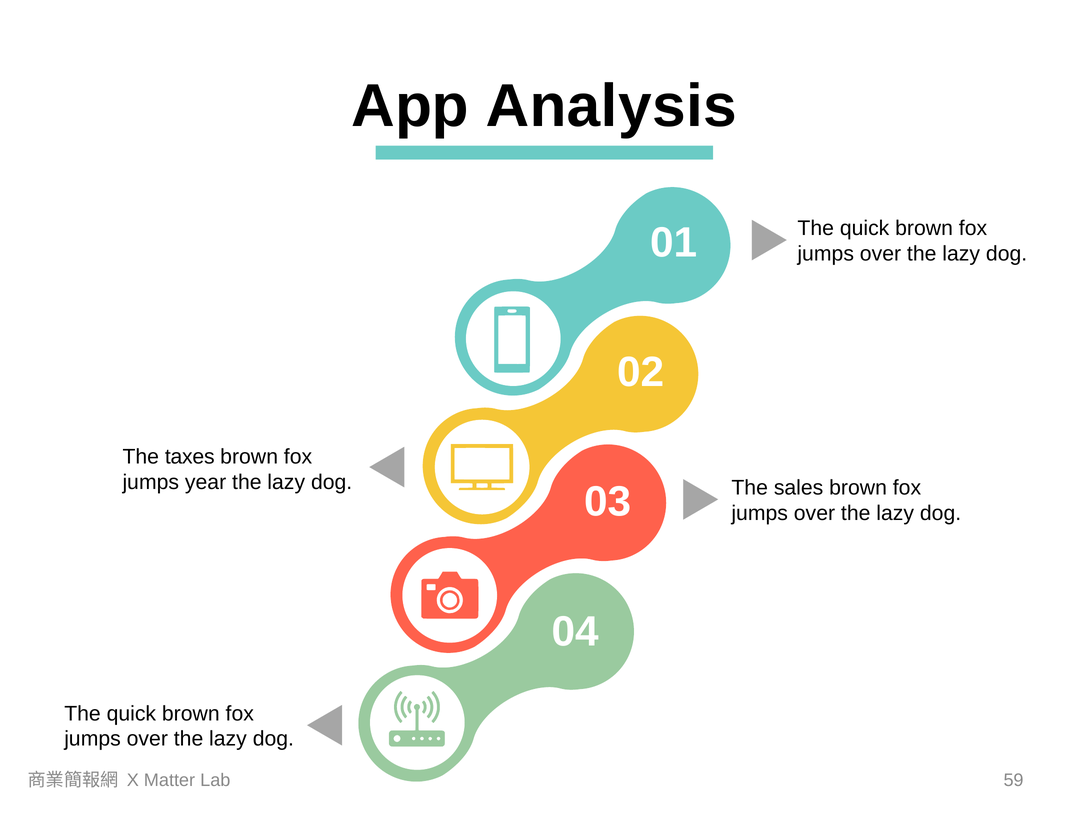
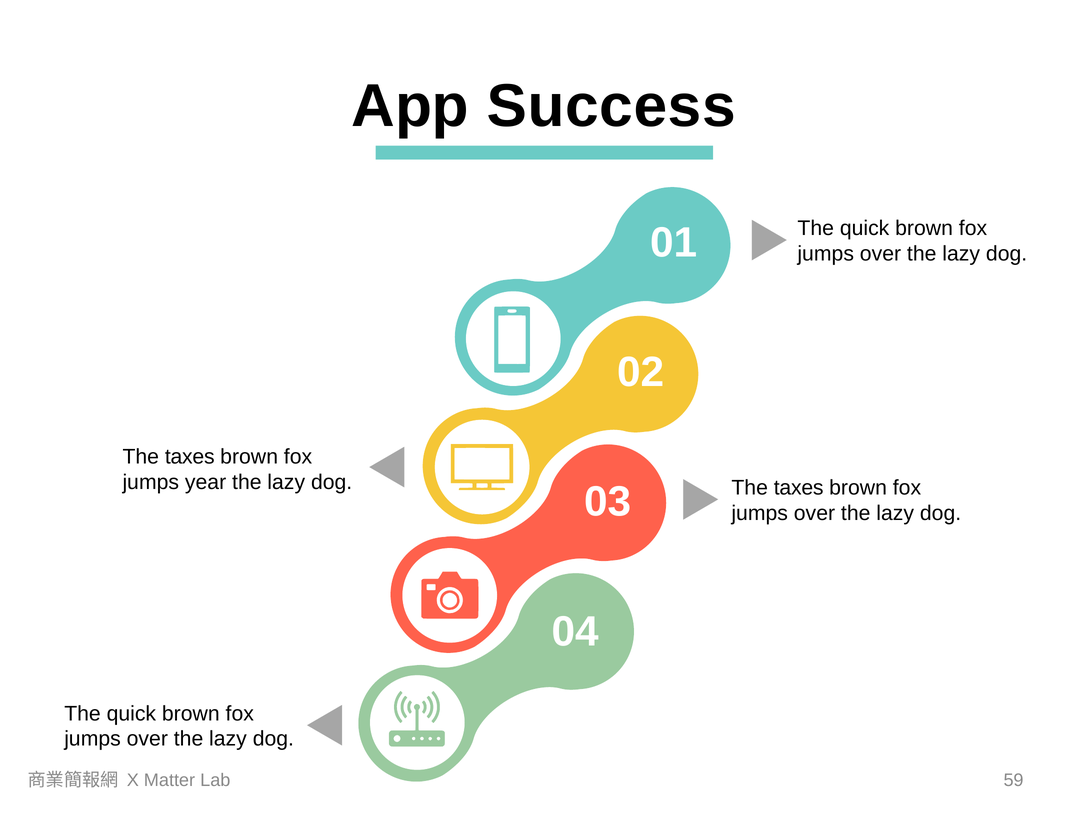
Analysis: Analysis -> Success
sales at (799, 488): sales -> taxes
